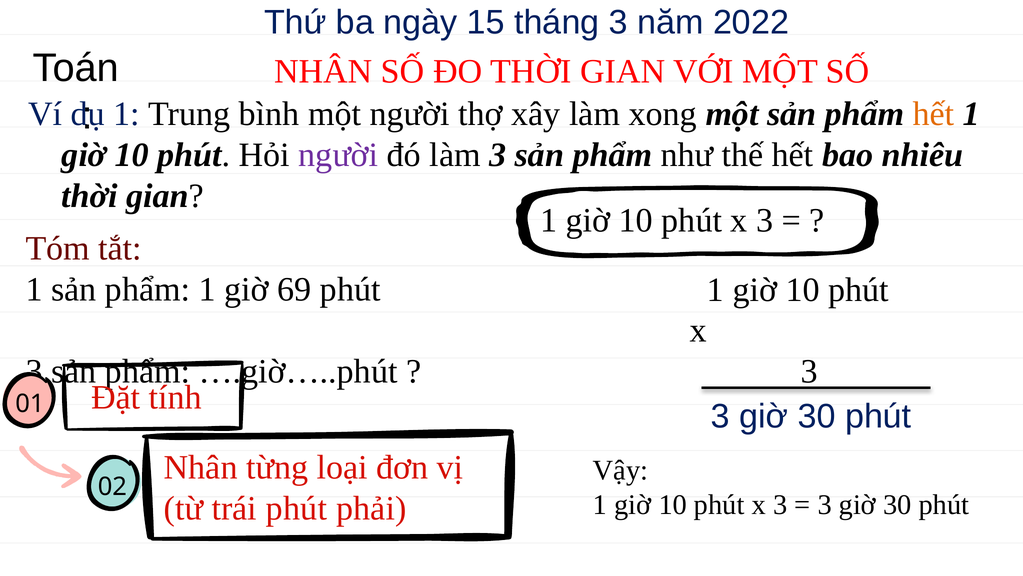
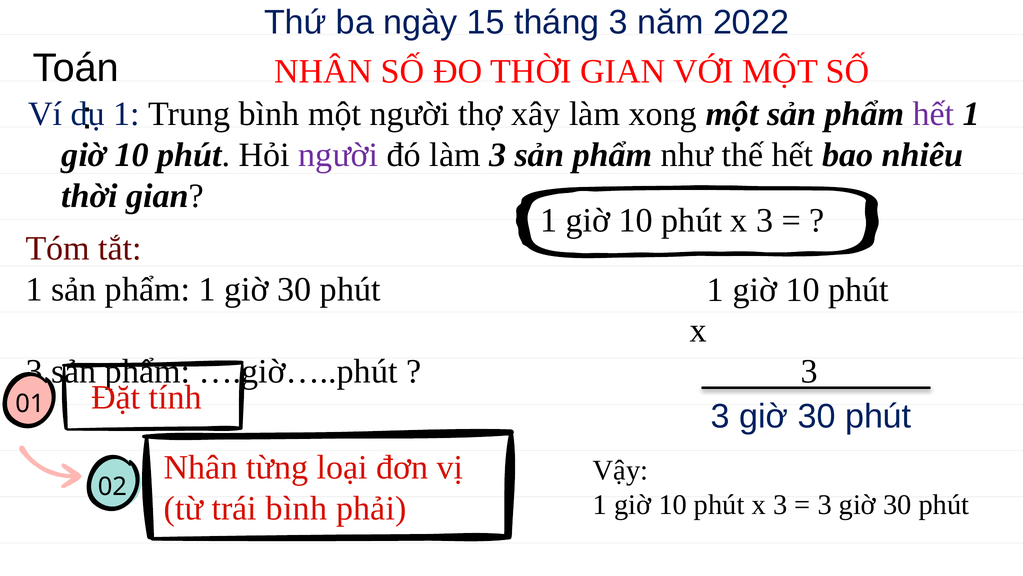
hết at (934, 114) colour: orange -> purple
1 giờ 69: 69 -> 30
trái phút: phút -> bình
